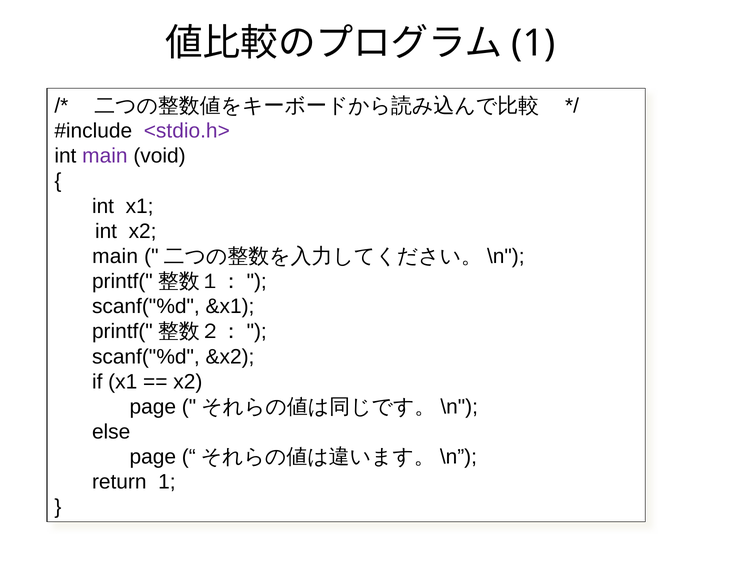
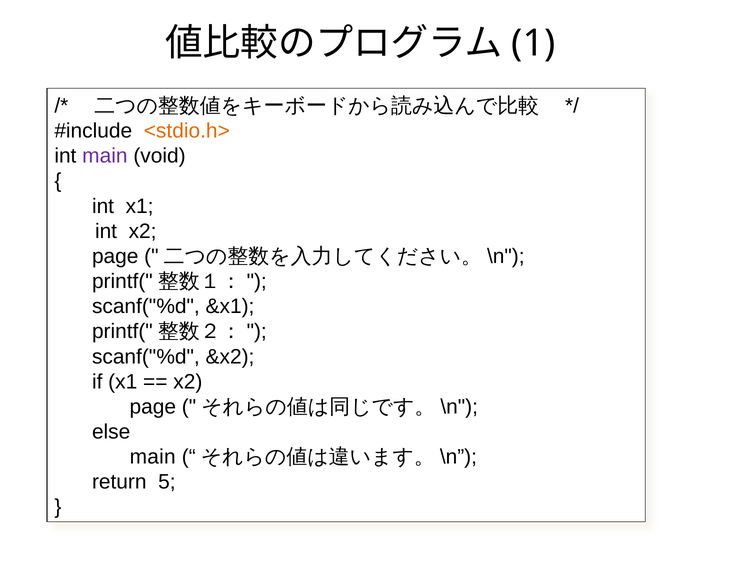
<stdio.h> colour: purple -> orange
main at (115, 256): main -> page
page at (153, 457): page -> main
return 1: 1 -> 5
